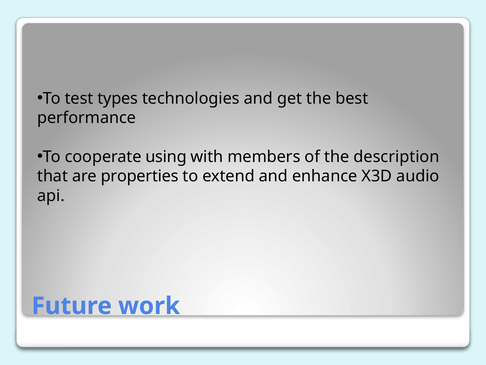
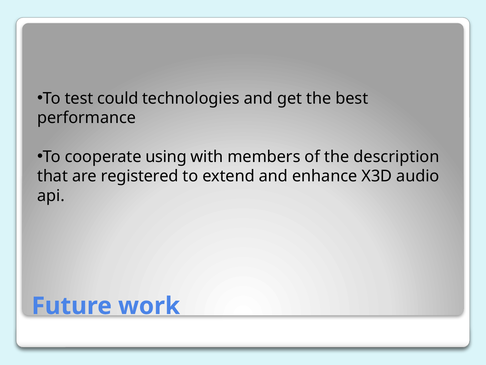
types: types -> could
properties: properties -> registered
